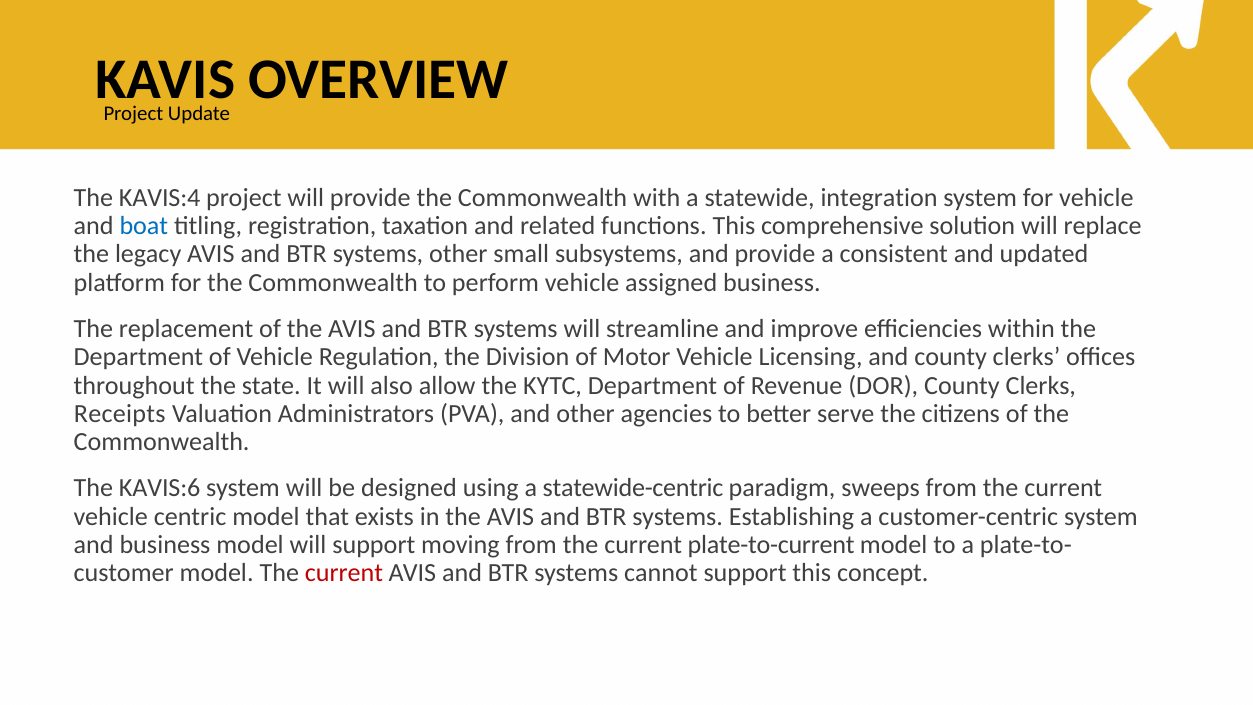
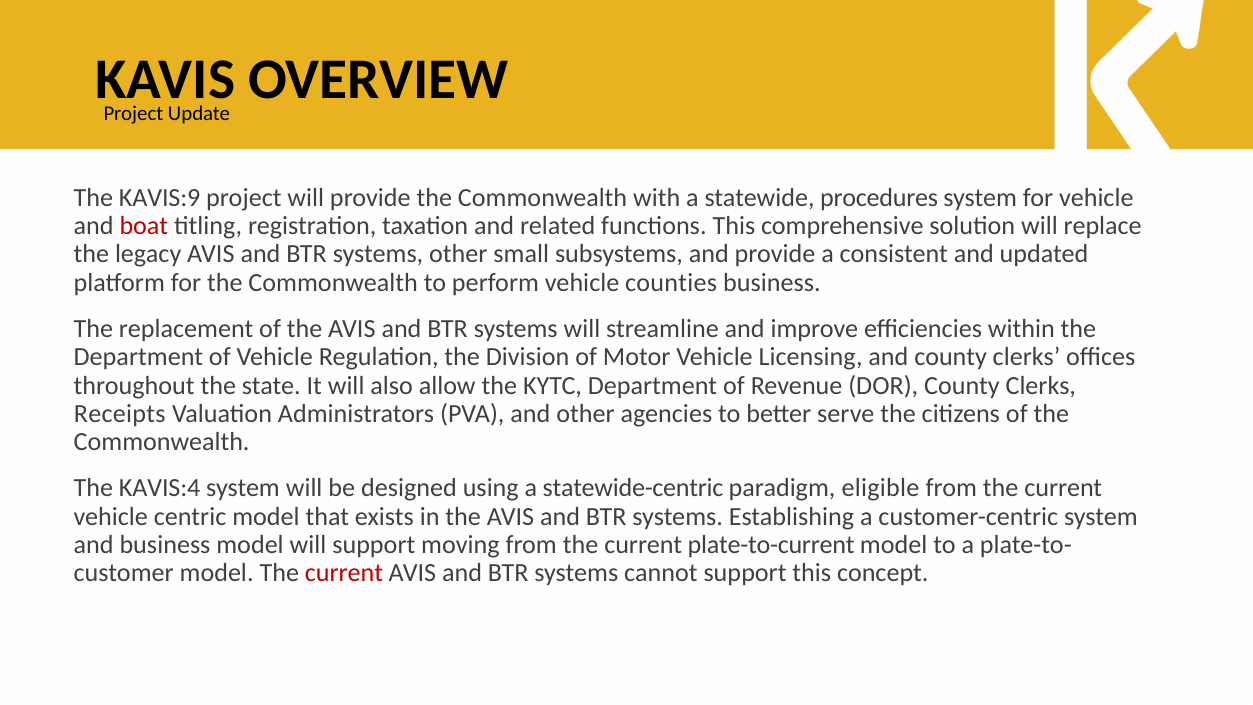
KAVIS:4: KAVIS:4 -> KAVIS:9
integration: integration -> procedures
boat colour: blue -> red
assigned: assigned -> counties
KAVIS:6: KAVIS:6 -> KAVIS:4
sweeps: sweeps -> eligible
